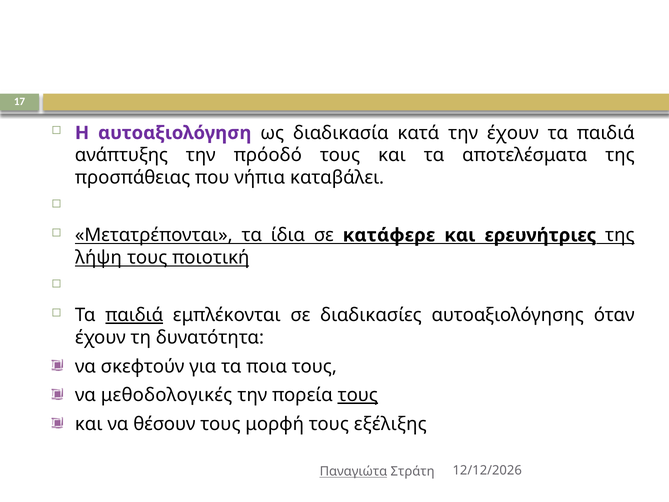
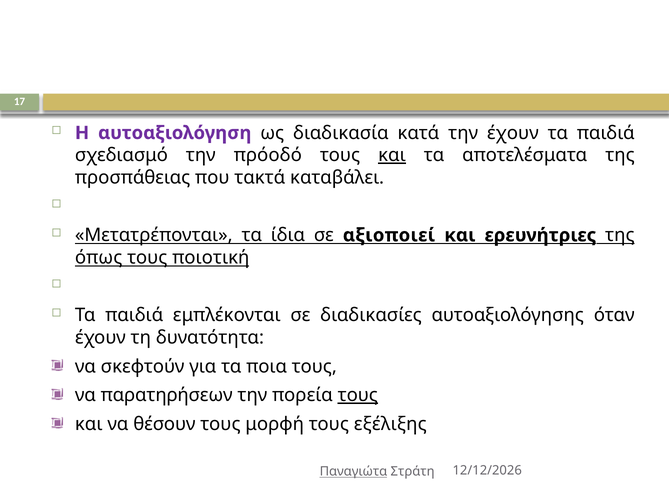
ανάπτυξης: ανάπτυξης -> σχεδιασμό
και at (392, 155) underline: none -> present
νήπια: νήπια -> τακτά
κατάφερε: κατάφερε -> αξιοποιεί
λήψη: λήψη -> όπως
παιδιά at (134, 315) underline: present -> none
μεθοδολογικές: μεθοδολογικές -> παρατηρήσεων
